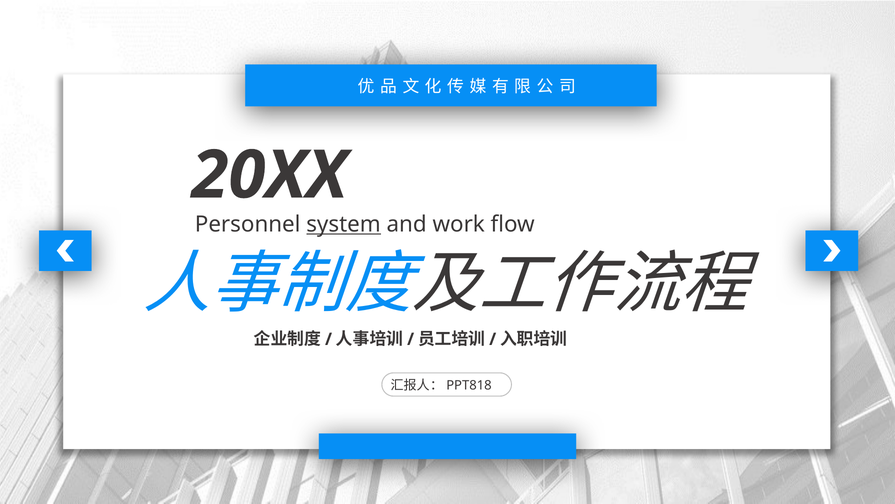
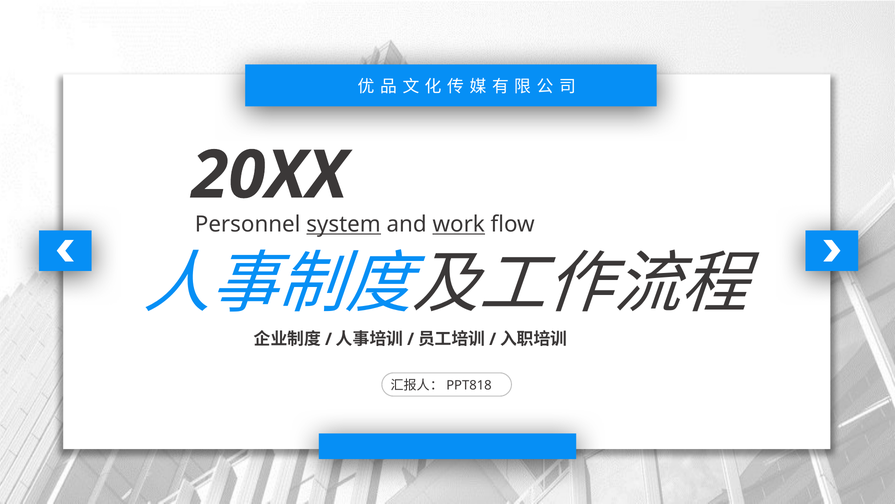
work underline: none -> present
